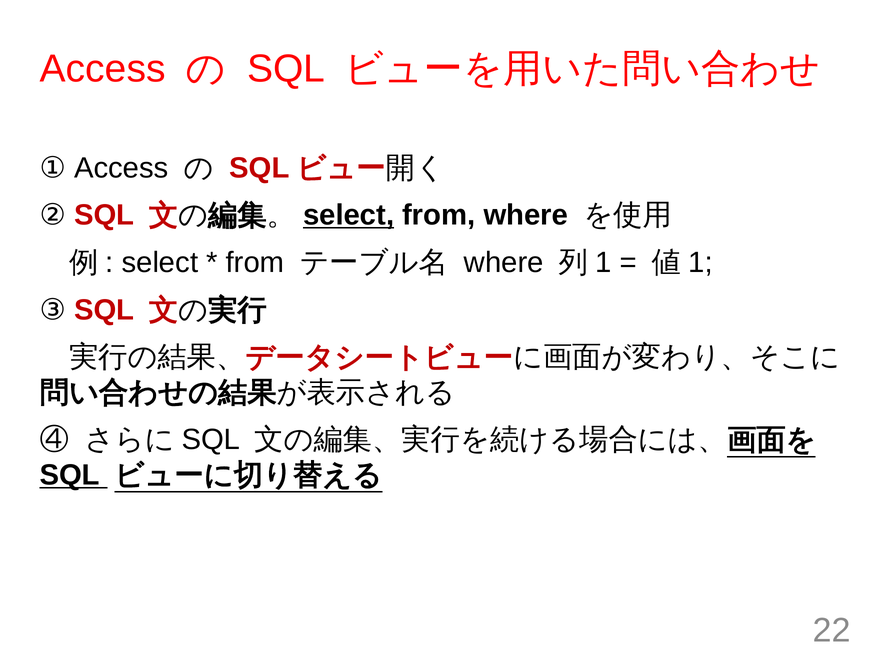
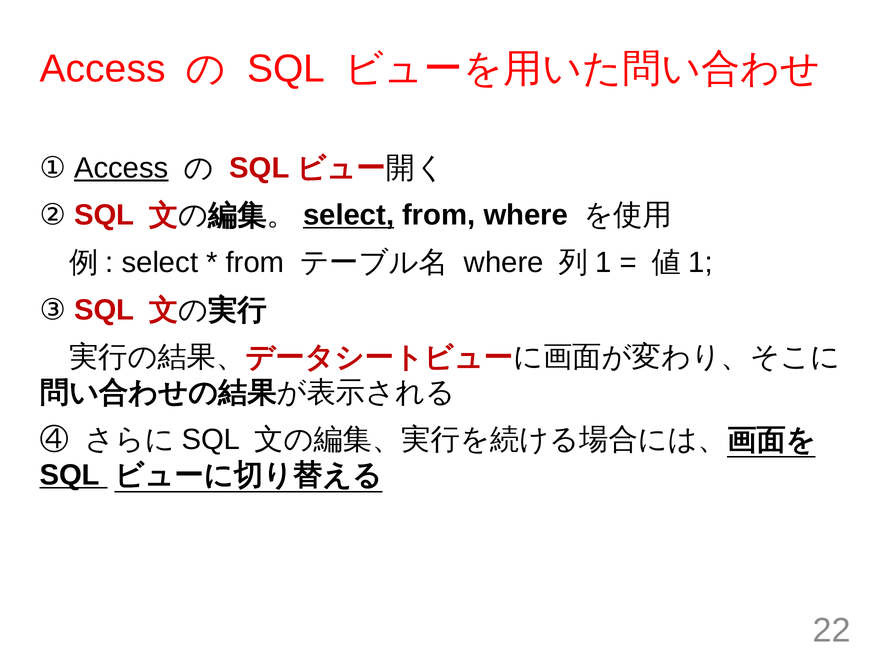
Access at (121, 168) underline: none -> present
